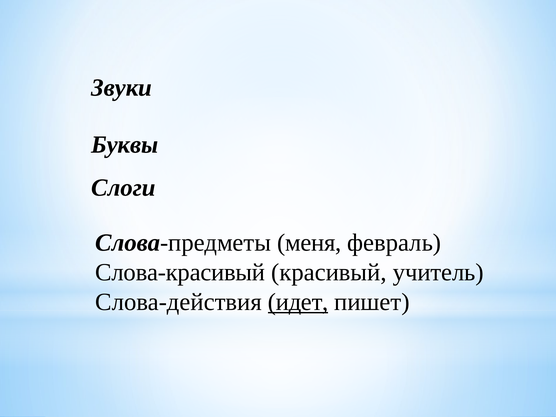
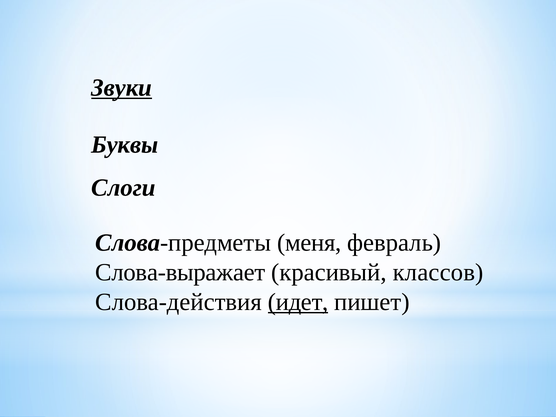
Звуки underline: none -> present
Слова-красивый: Слова-красивый -> Слова-выражает
учитель: учитель -> классов
